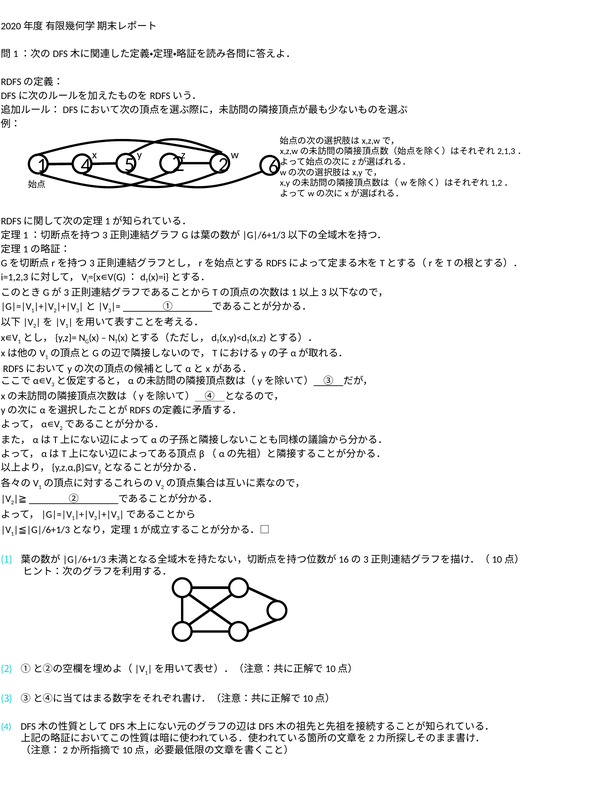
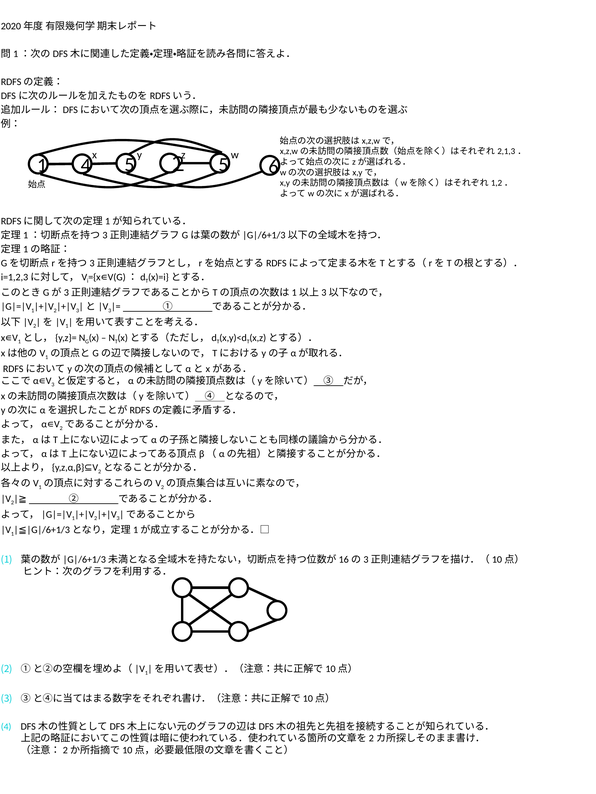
2 at (224, 165): 2 -> 5
